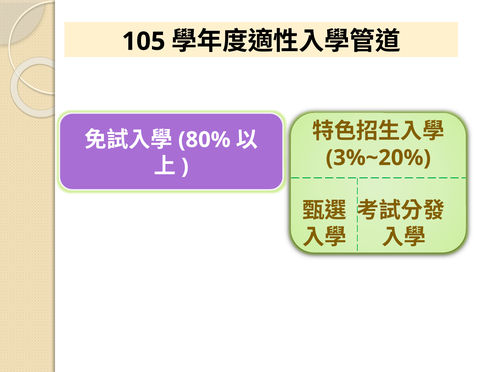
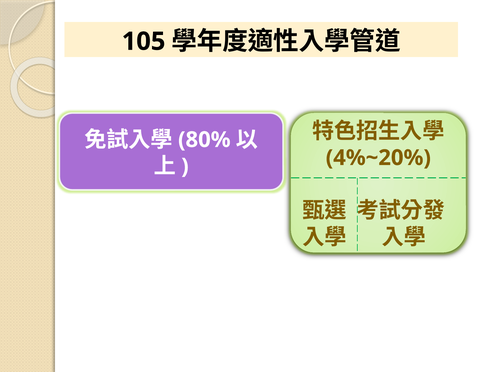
3%~20%: 3%~20% -> 4%~20%
